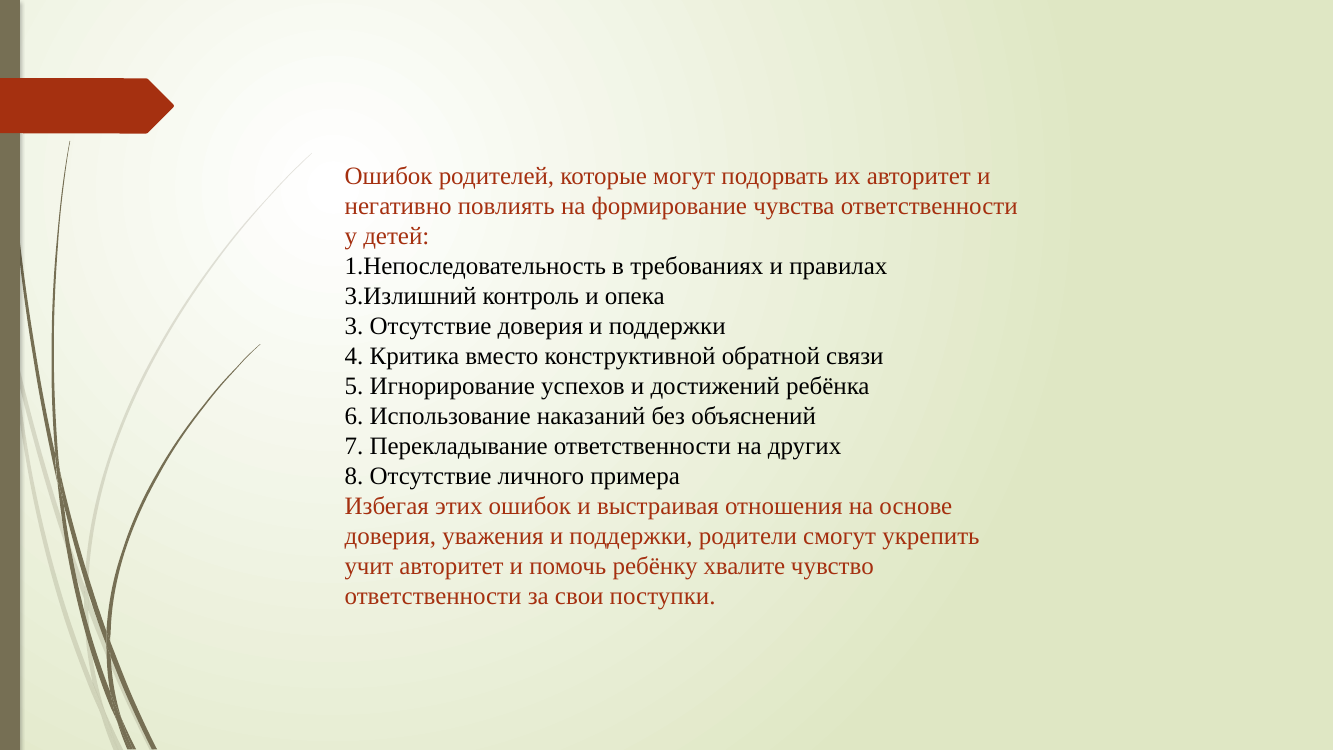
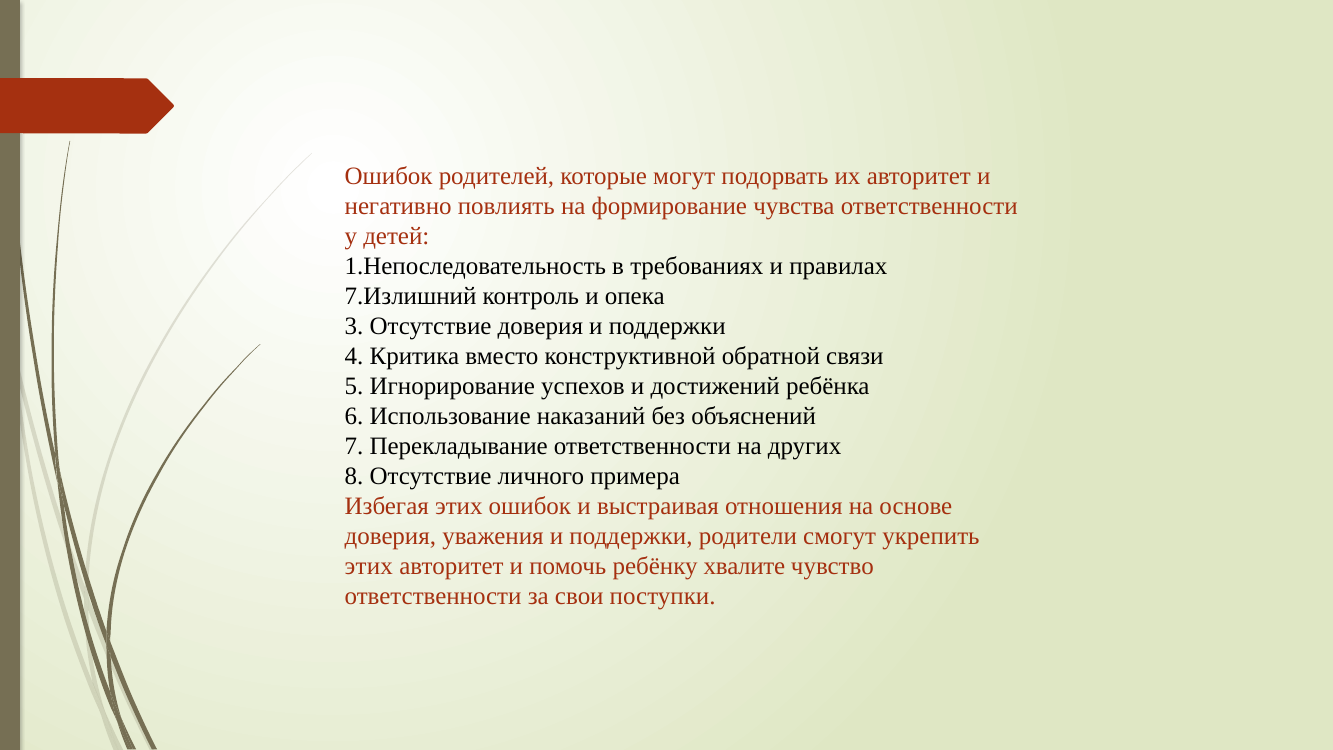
3.Излишний: 3.Излишний -> 7.Излишний
учит at (369, 566): учит -> этих
